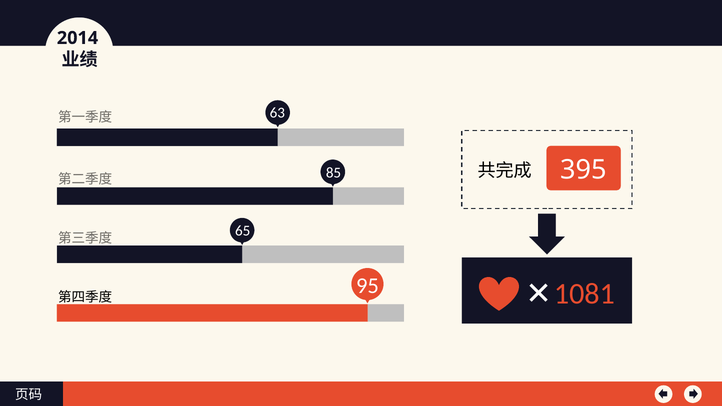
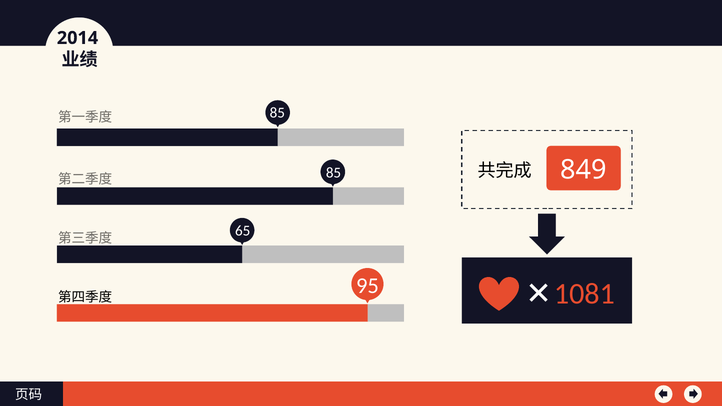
63 at (277, 113): 63 -> 85
395: 395 -> 849
